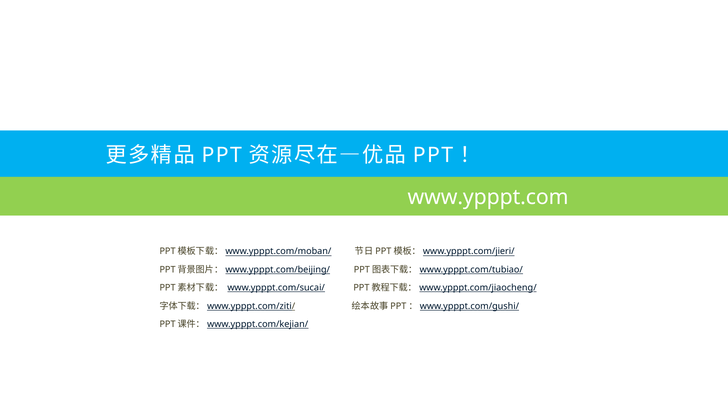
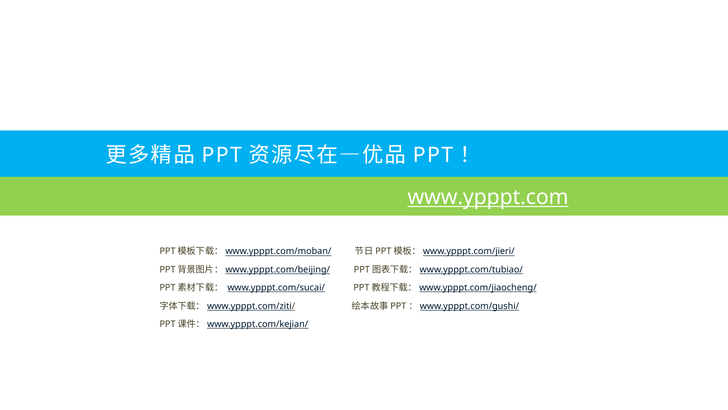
www.ypppt.com underline: none -> present
